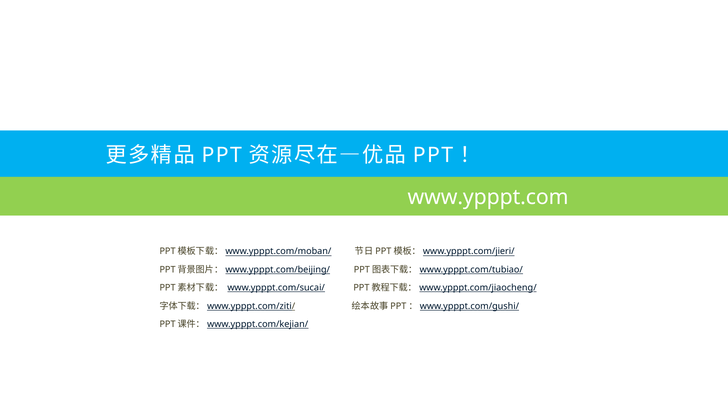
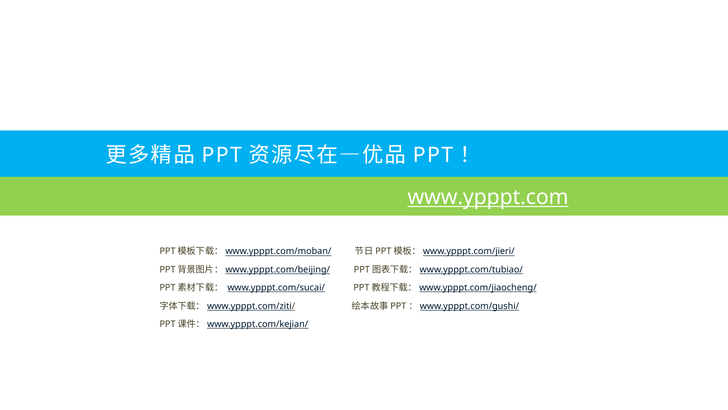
www.ypppt.com underline: none -> present
